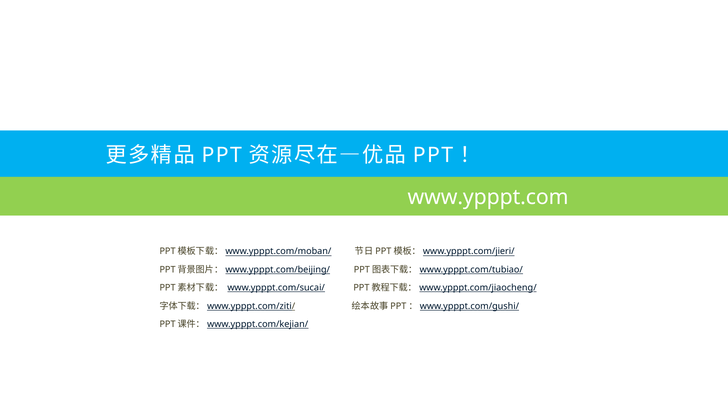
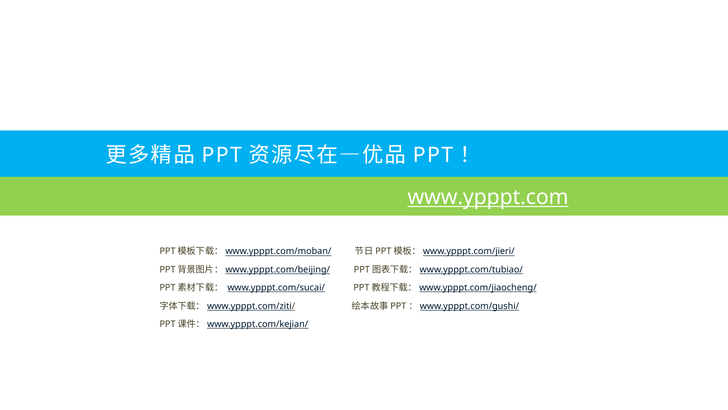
www.ypppt.com underline: none -> present
